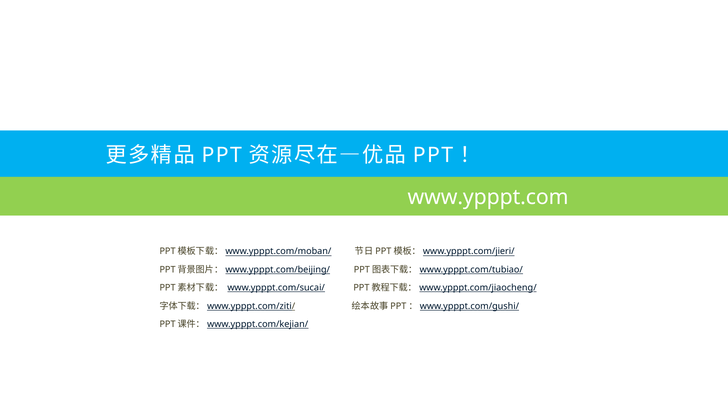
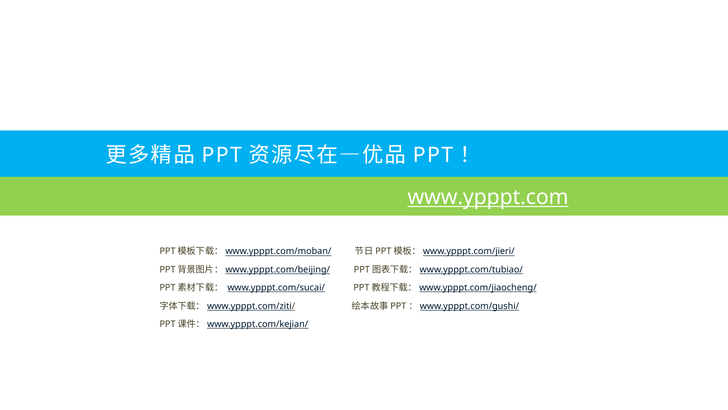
www.ypppt.com underline: none -> present
